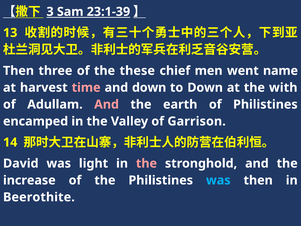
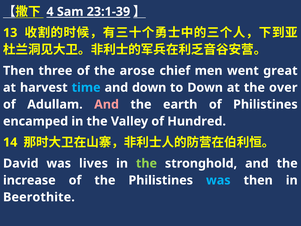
3: 3 -> 4
these: these -> arose
name: name -> great
time colour: pink -> light blue
with: with -> over
Garrison: Garrison -> Hundred
light: light -> lives
the at (146, 163) colour: pink -> light green
